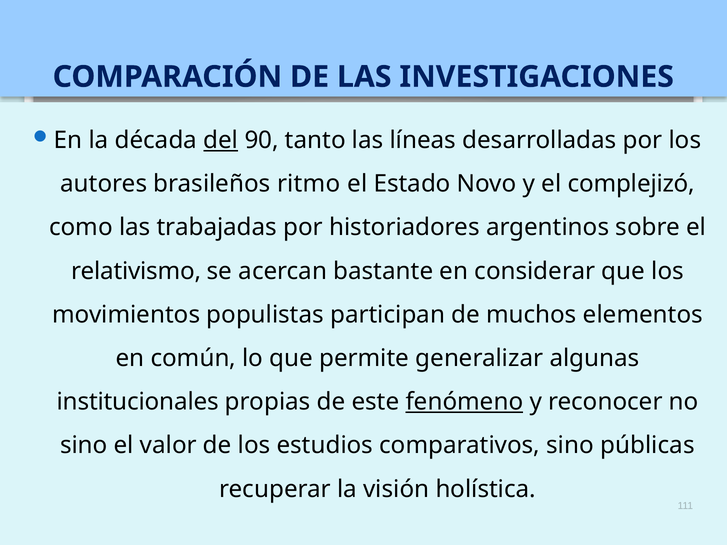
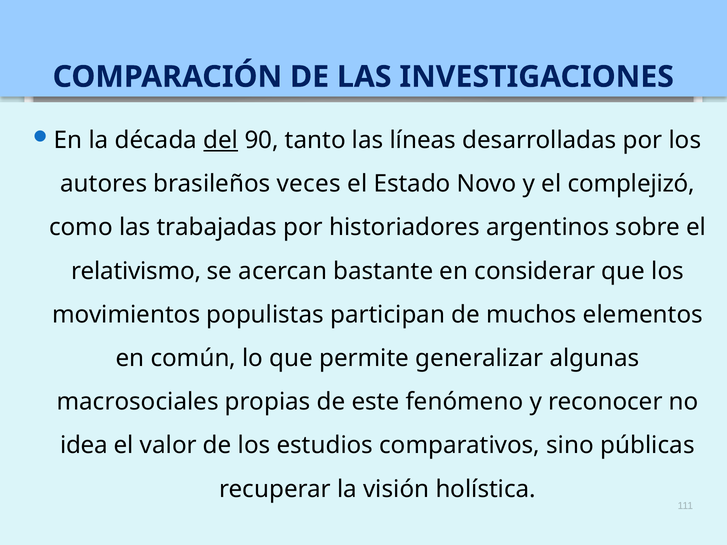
ritmo: ritmo -> veces
institucionales: institucionales -> macrosociales
fenómeno underline: present -> none
sino at (84, 446): sino -> idea
